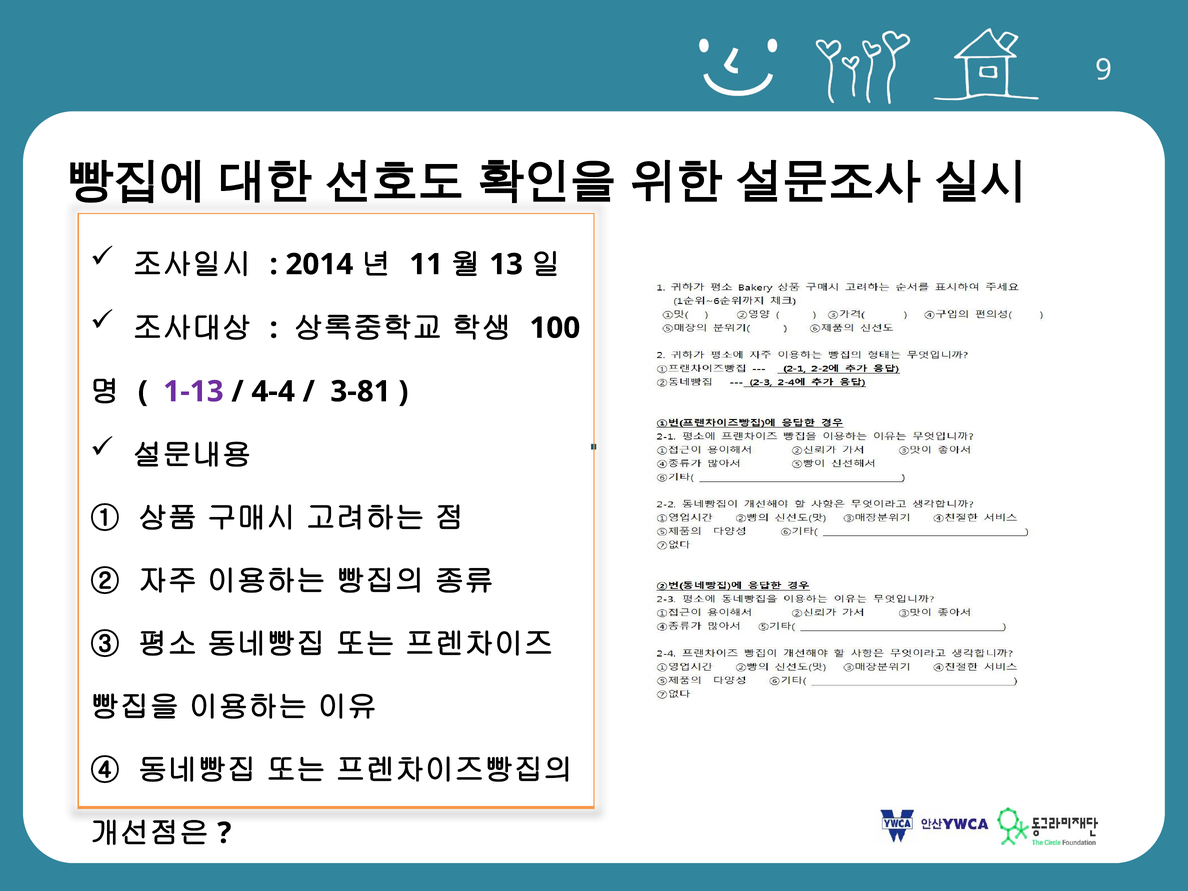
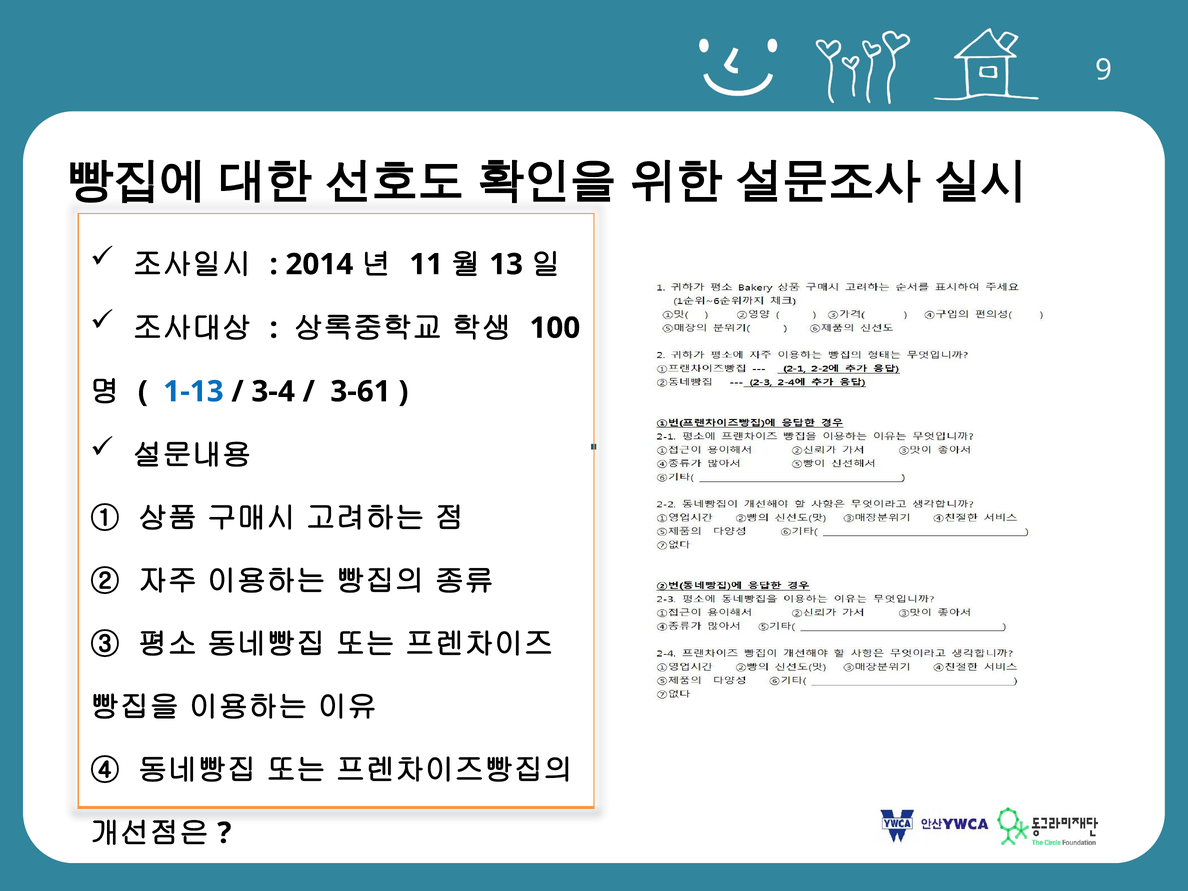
1-13 colour: purple -> blue
4-4: 4-4 -> 3-4
3-81: 3-81 -> 3-61
